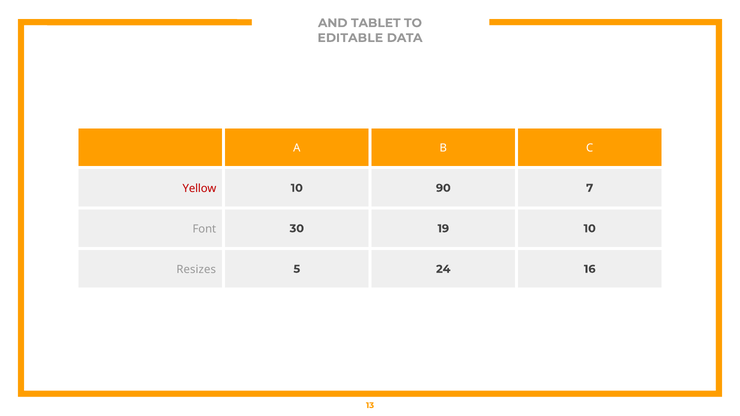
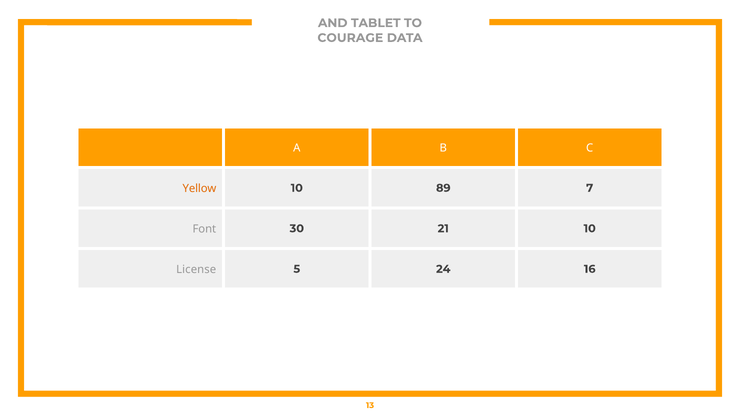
EDITABLE: EDITABLE -> COURAGE
Yellow colour: red -> orange
90: 90 -> 89
19: 19 -> 21
Resizes: Resizes -> License
